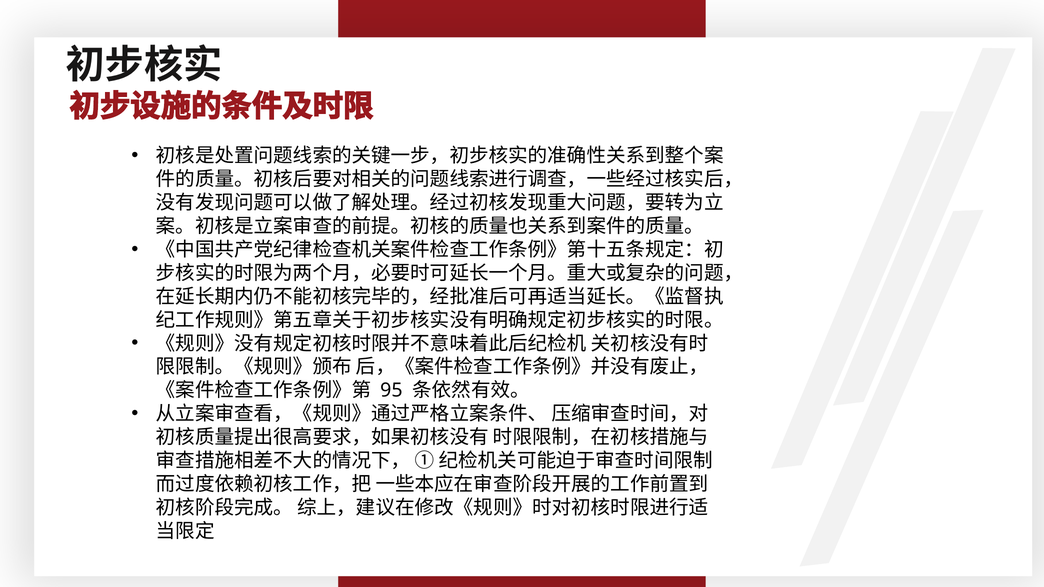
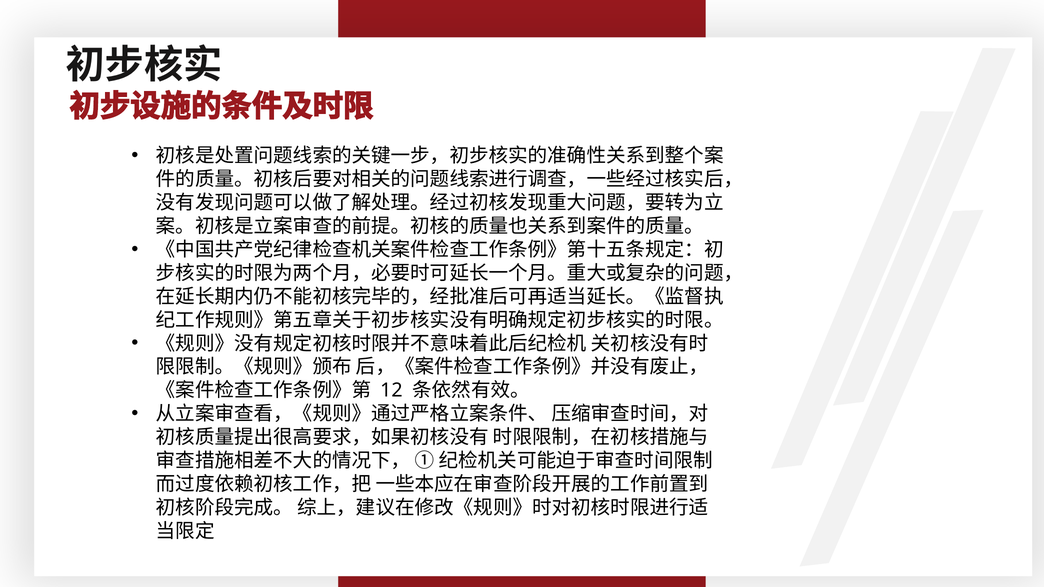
95: 95 -> 12
